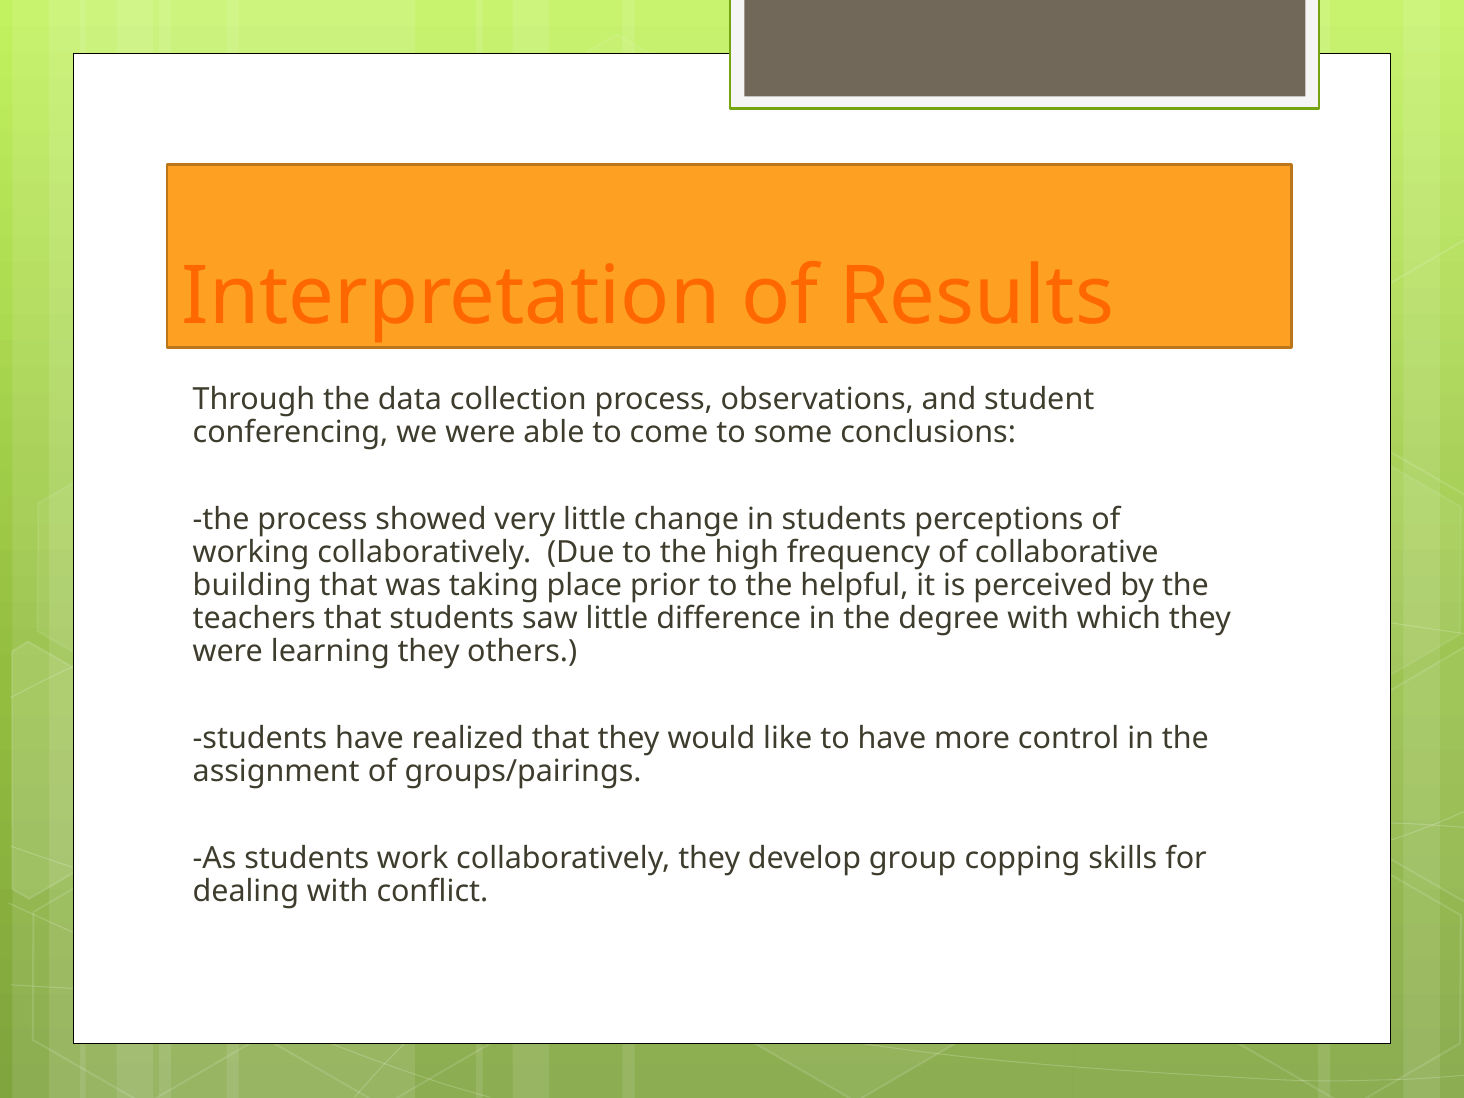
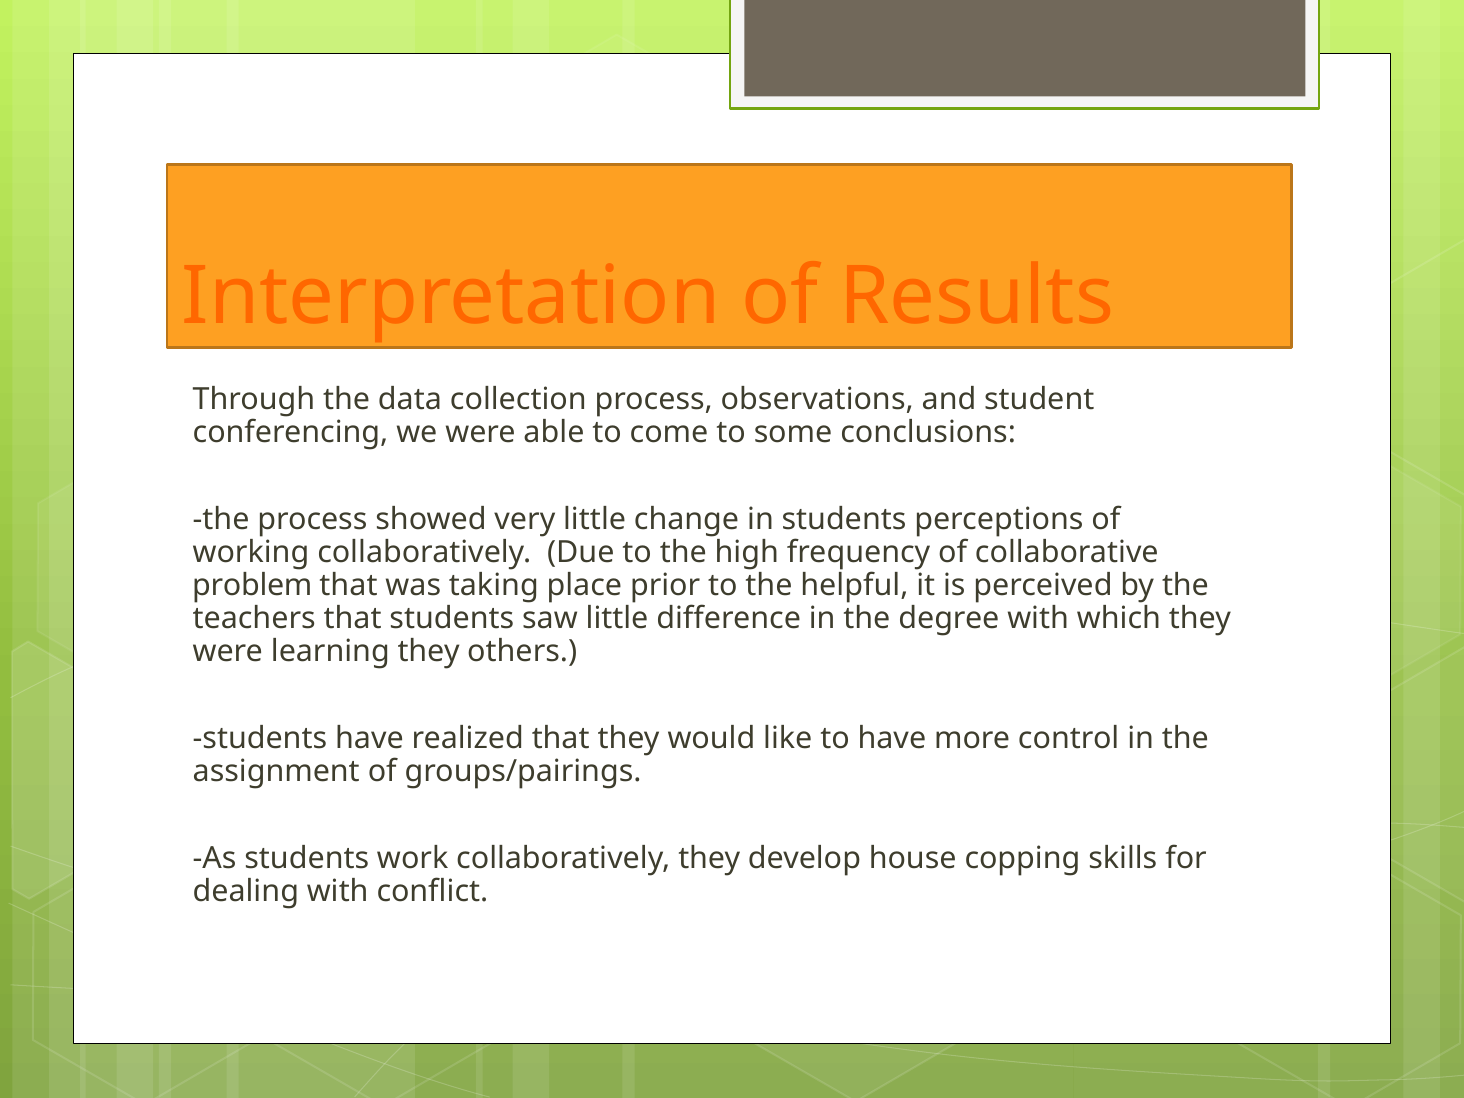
building: building -> problem
group: group -> house
